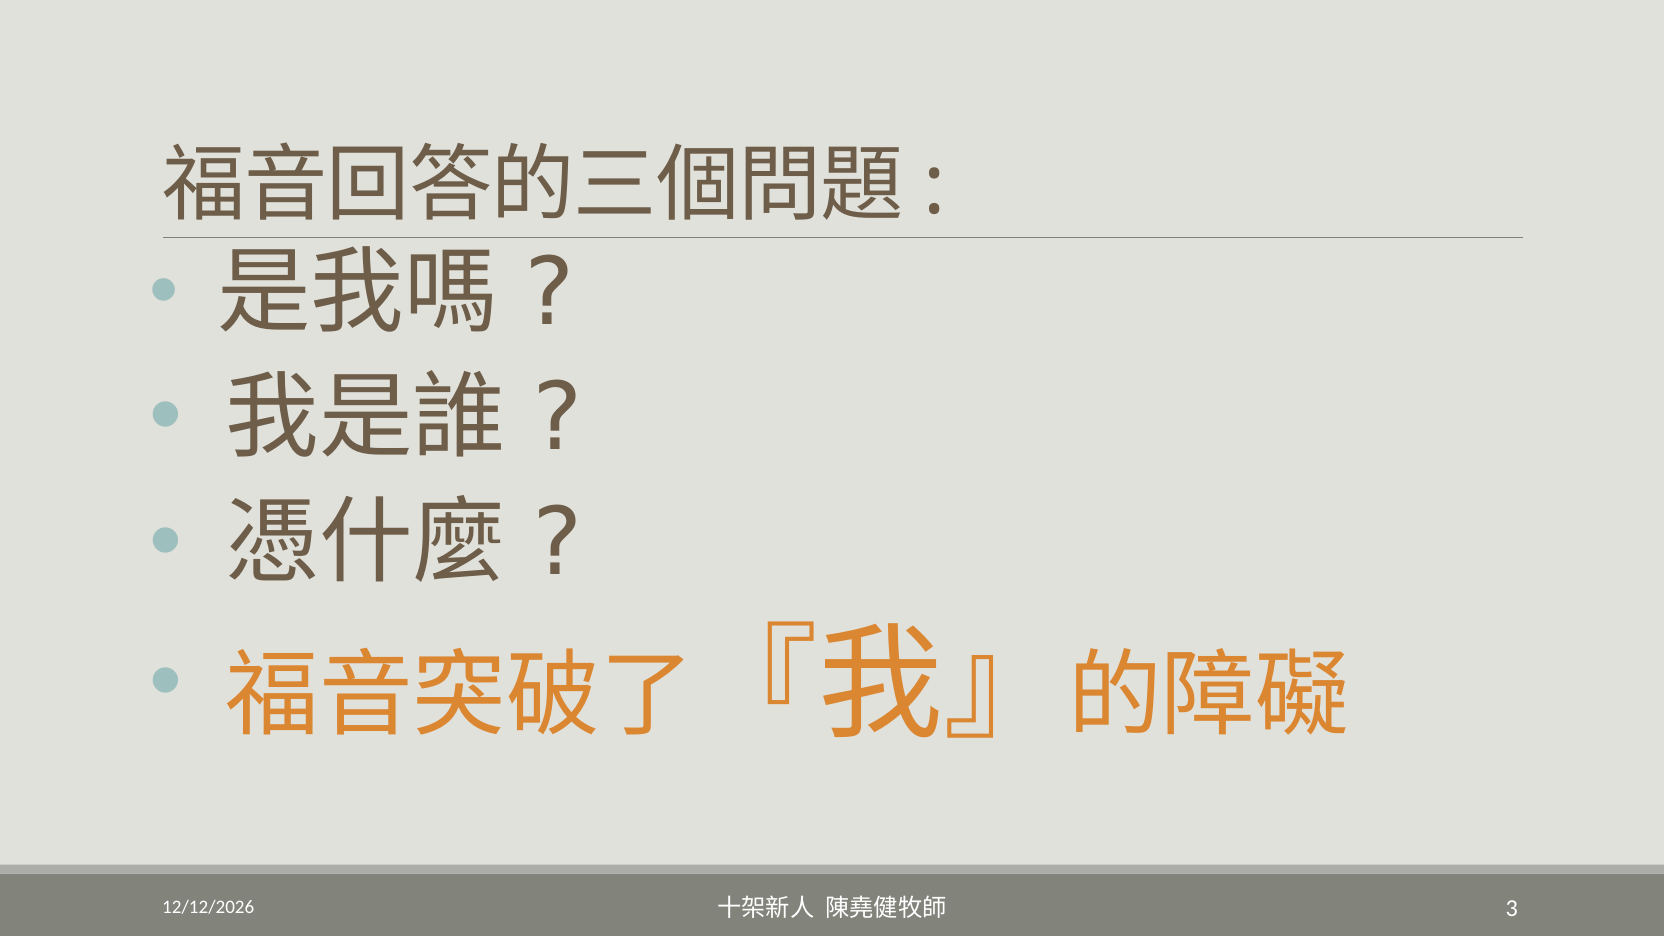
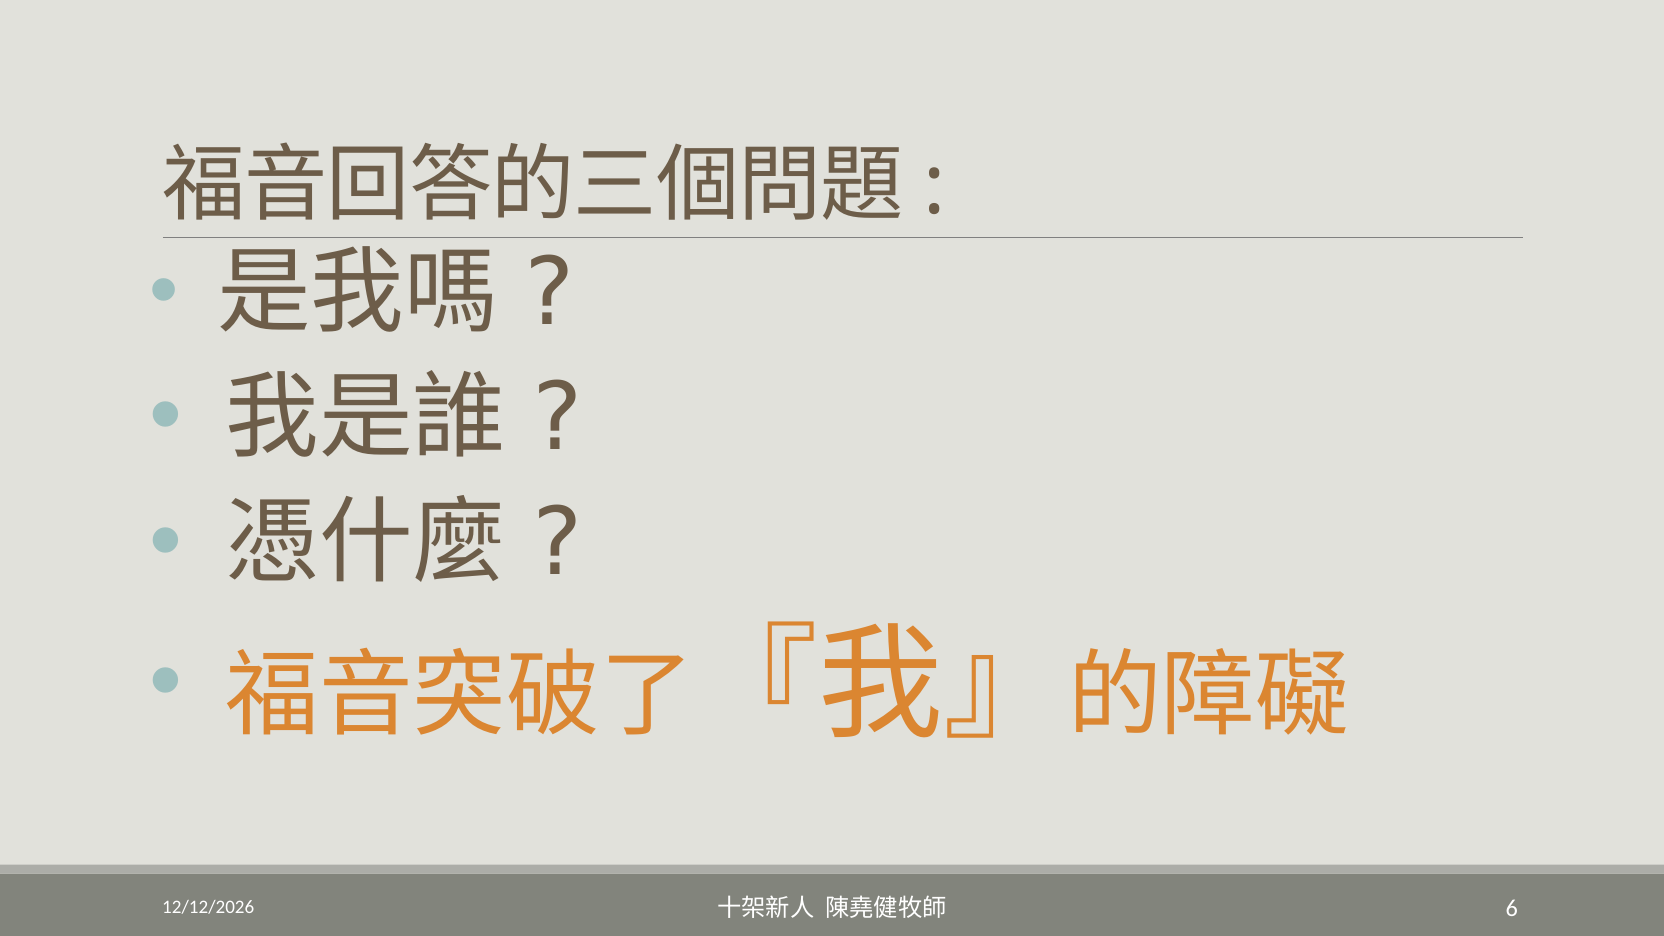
3: 3 -> 6
